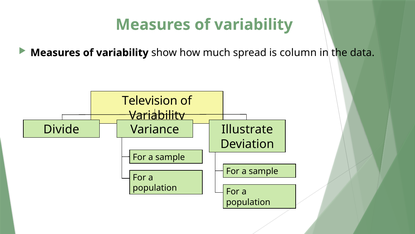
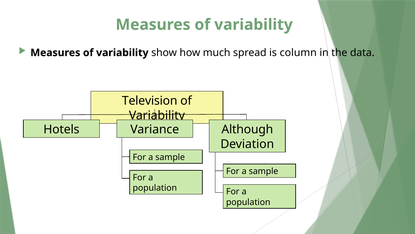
Divide: Divide -> Hotels
Illustrate: Illustrate -> Although
